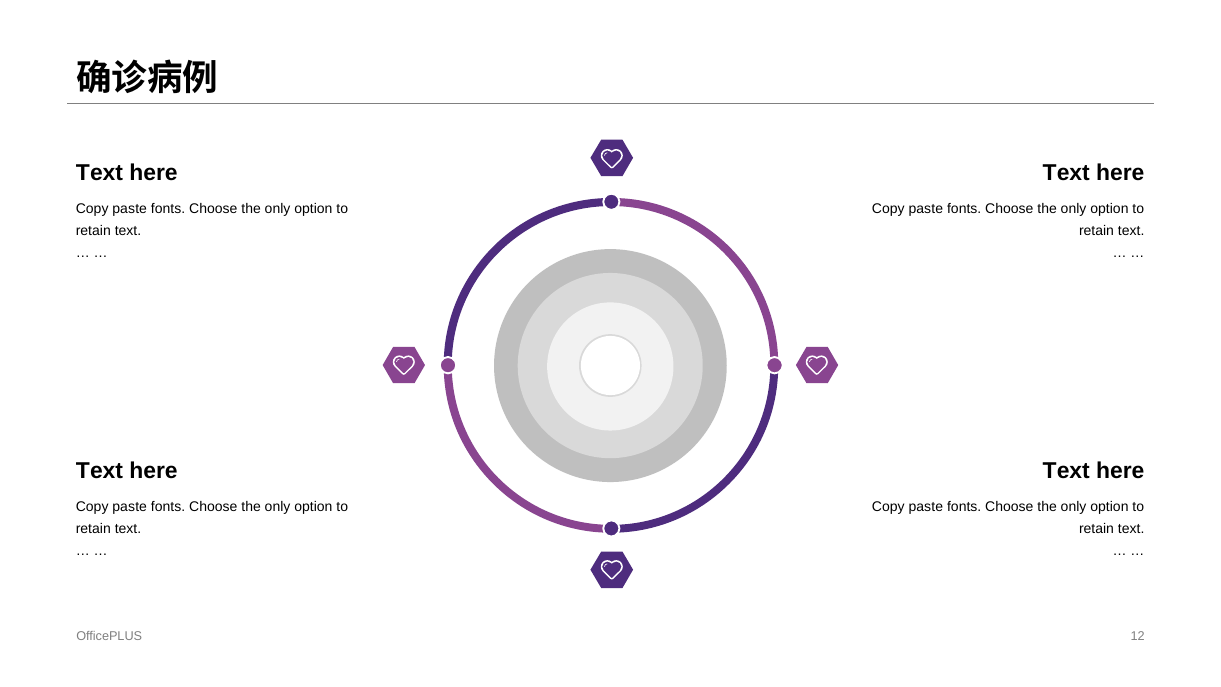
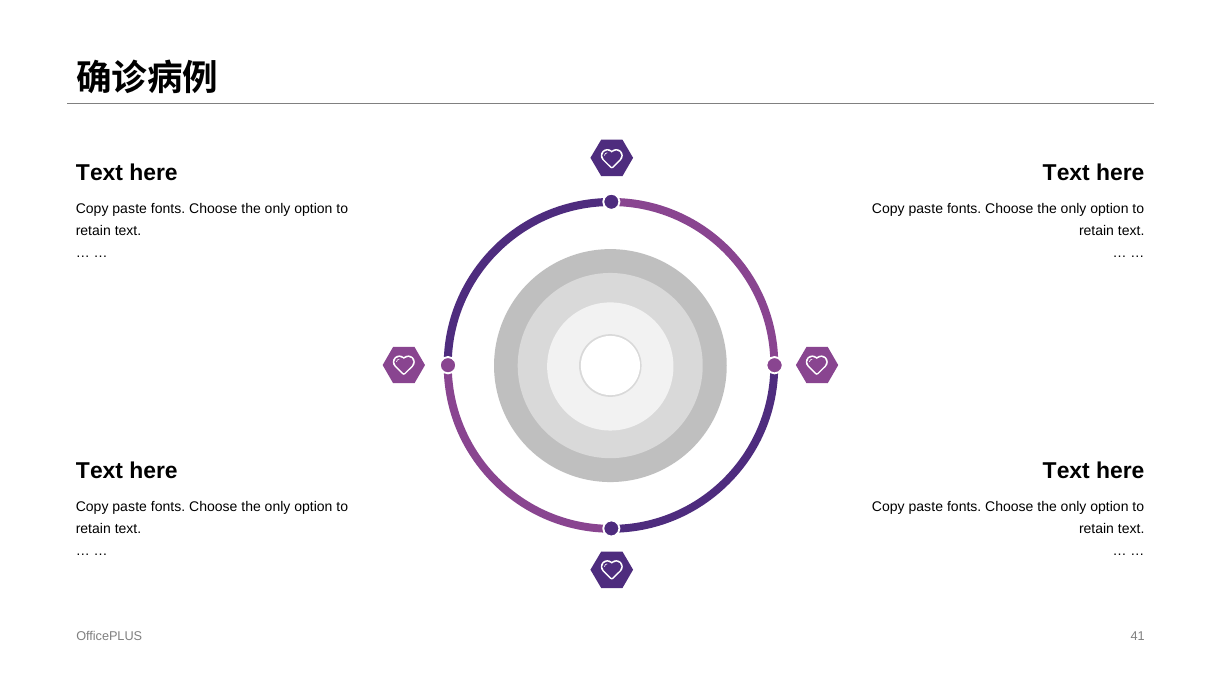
12: 12 -> 41
